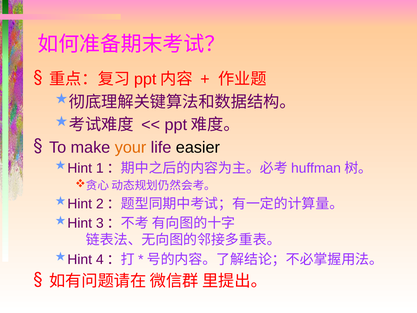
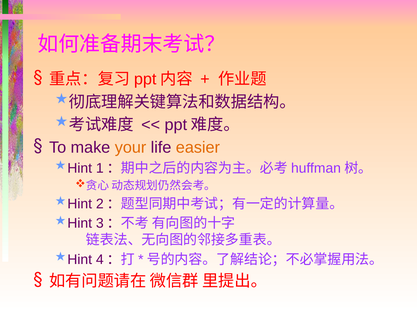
easier colour: black -> orange
